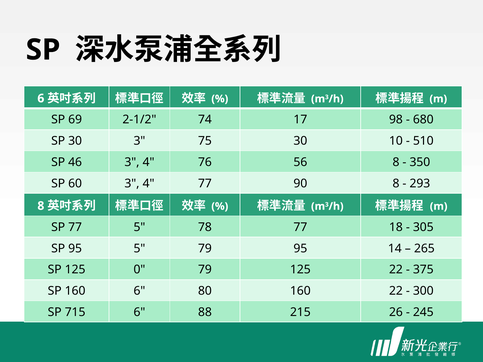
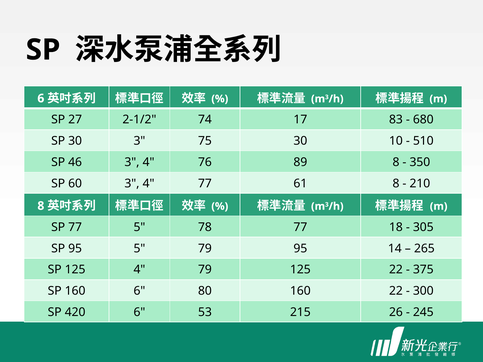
69: 69 -> 27
98: 98 -> 83
56: 56 -> 89
90: 90 -> 61
293: 293 -> 210
125 0: 0 -> 4
715: 715 -> 420
88: 88 -> 53
